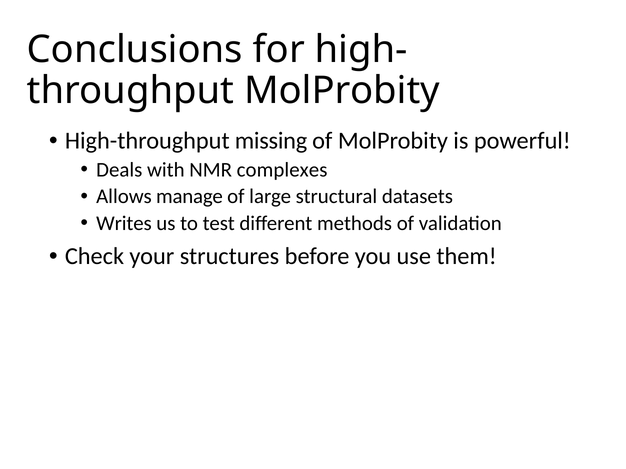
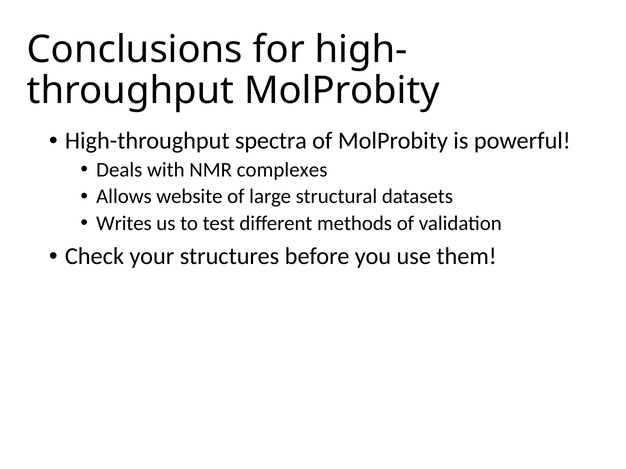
missing: missing -> spectra
manage: manage -> website
